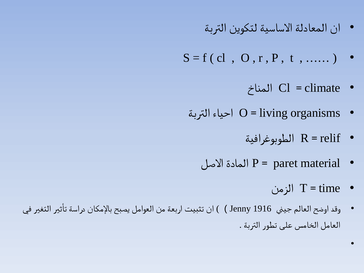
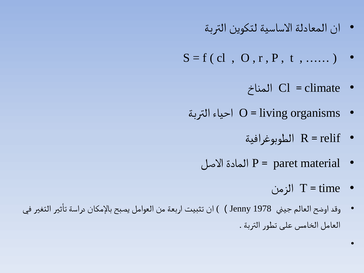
1916: 1916 -> 1978
